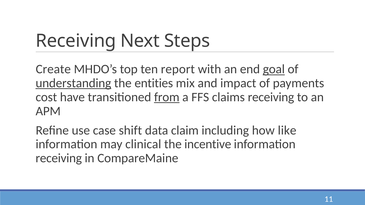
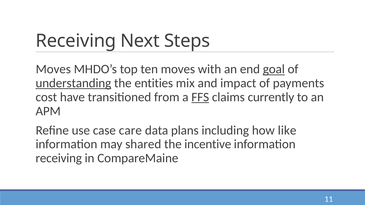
Create at (53, 69): Create -> Moves
ten report: report -> moves
from underline: present -> none
FFS underline: none -> present
claims receiving: receiving -> currently
shift: shift -> care
claim: claim -> plans
clinical: clinical -> shared
